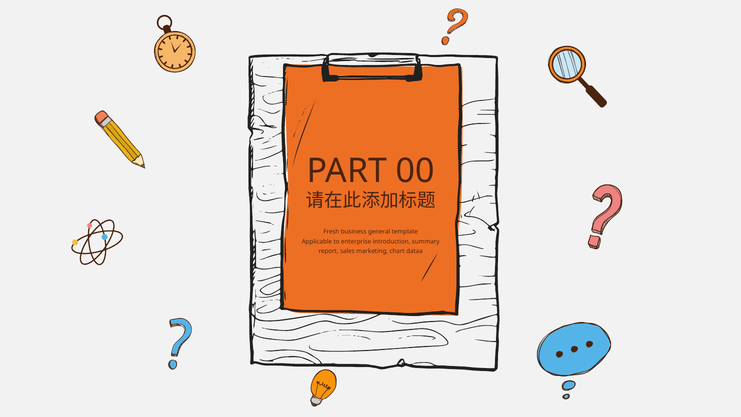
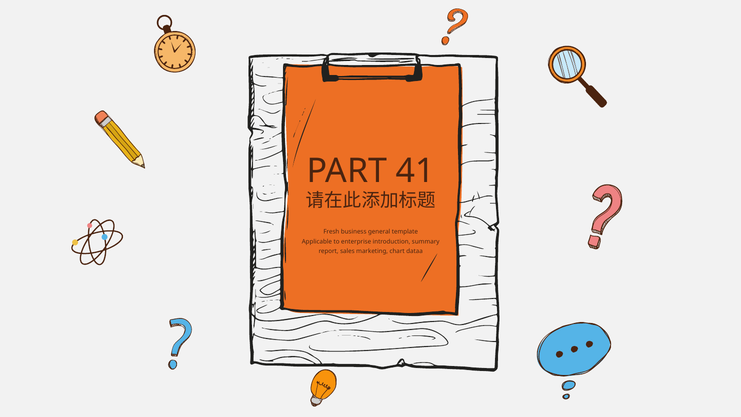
00: 00 -> 41
